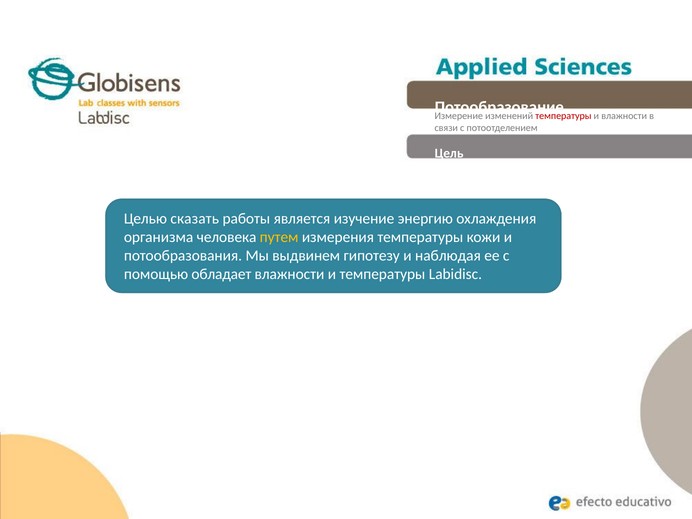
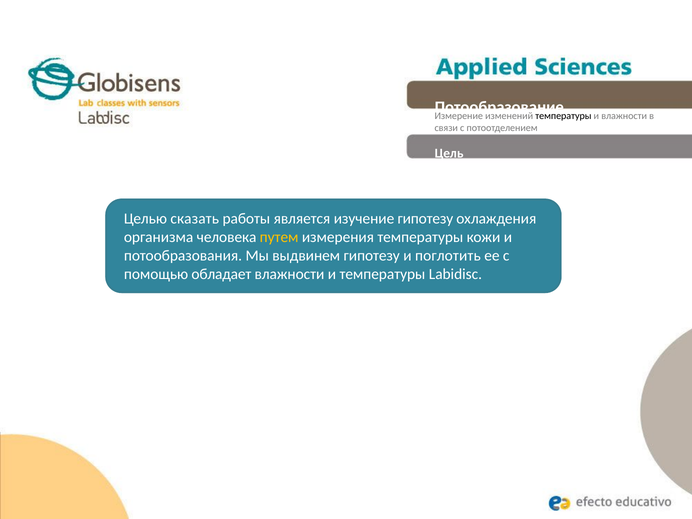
температуры at (563, 116) colour: red -> black
изучение энергию: энергию -> гипотезу
наблюдая: наблюдая -> поглотить
